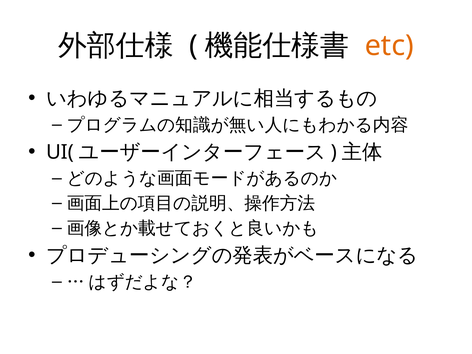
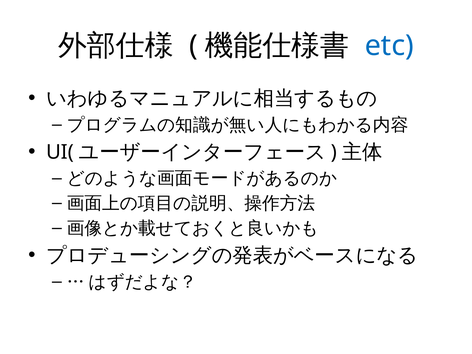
etc colour: orange -> blue
